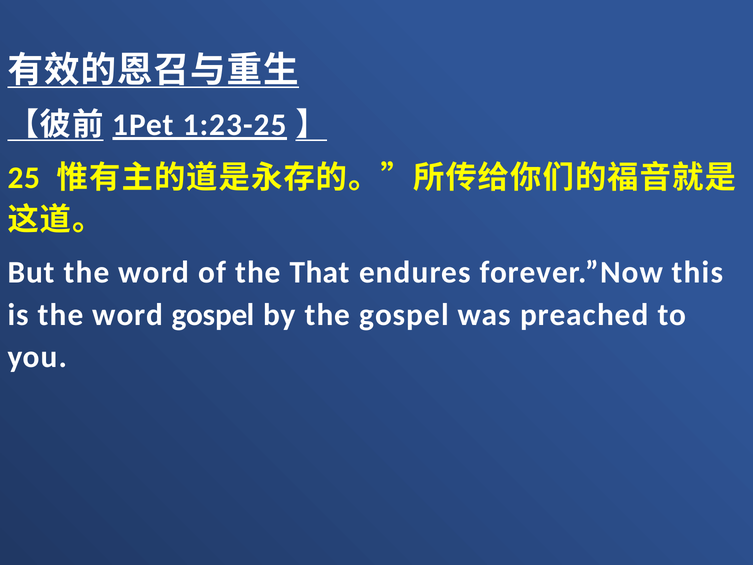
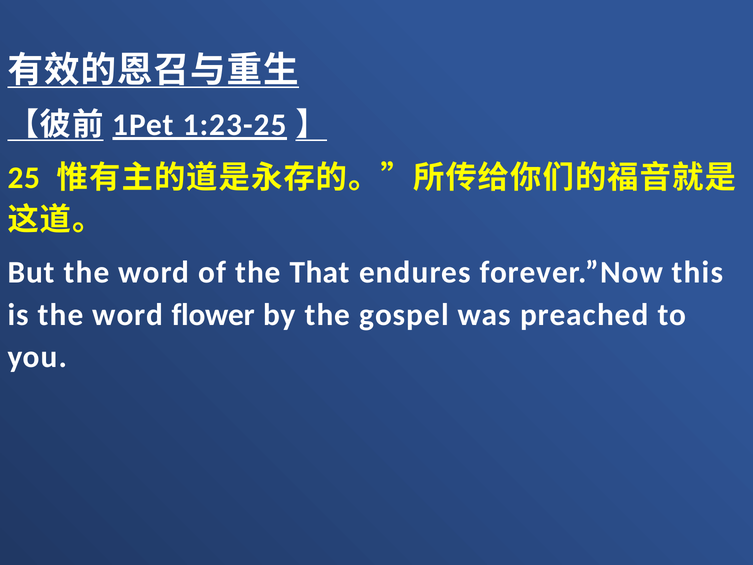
word gospel: gospel -> flower
